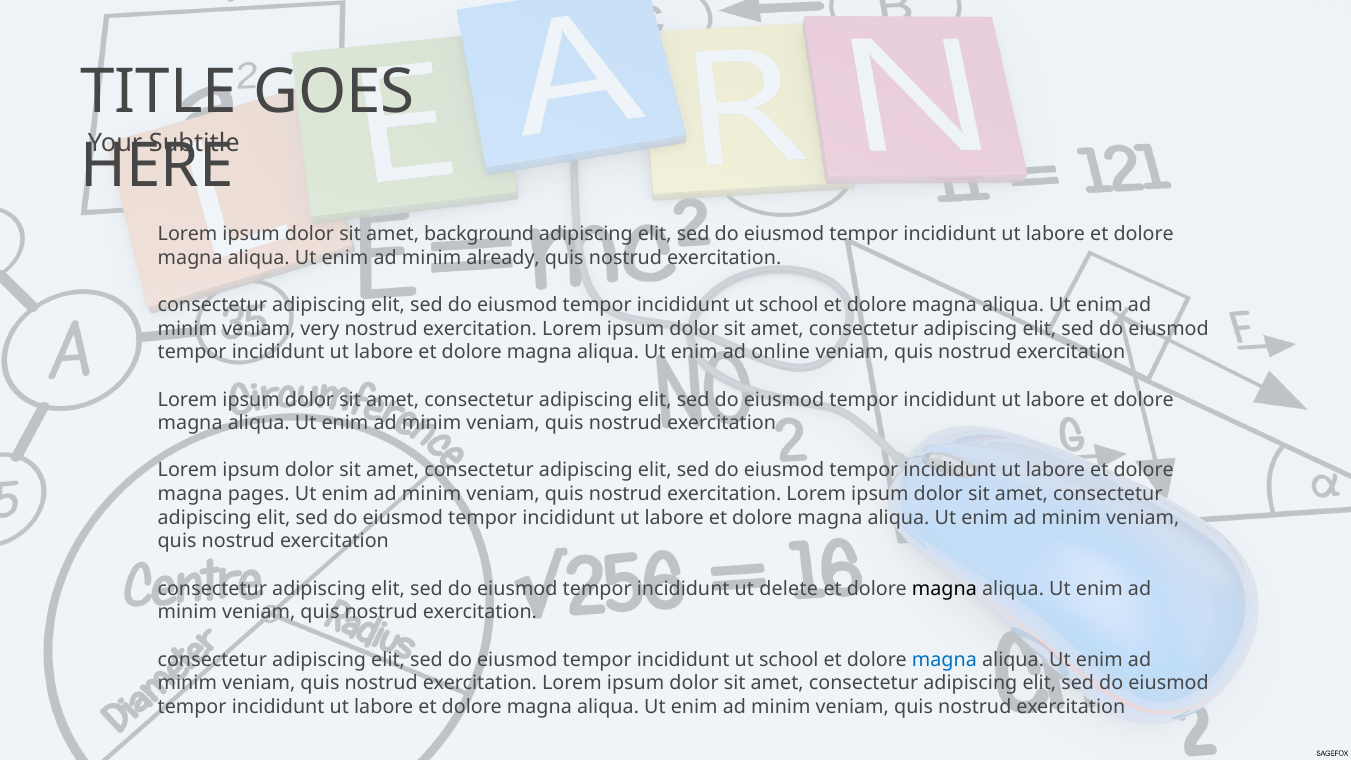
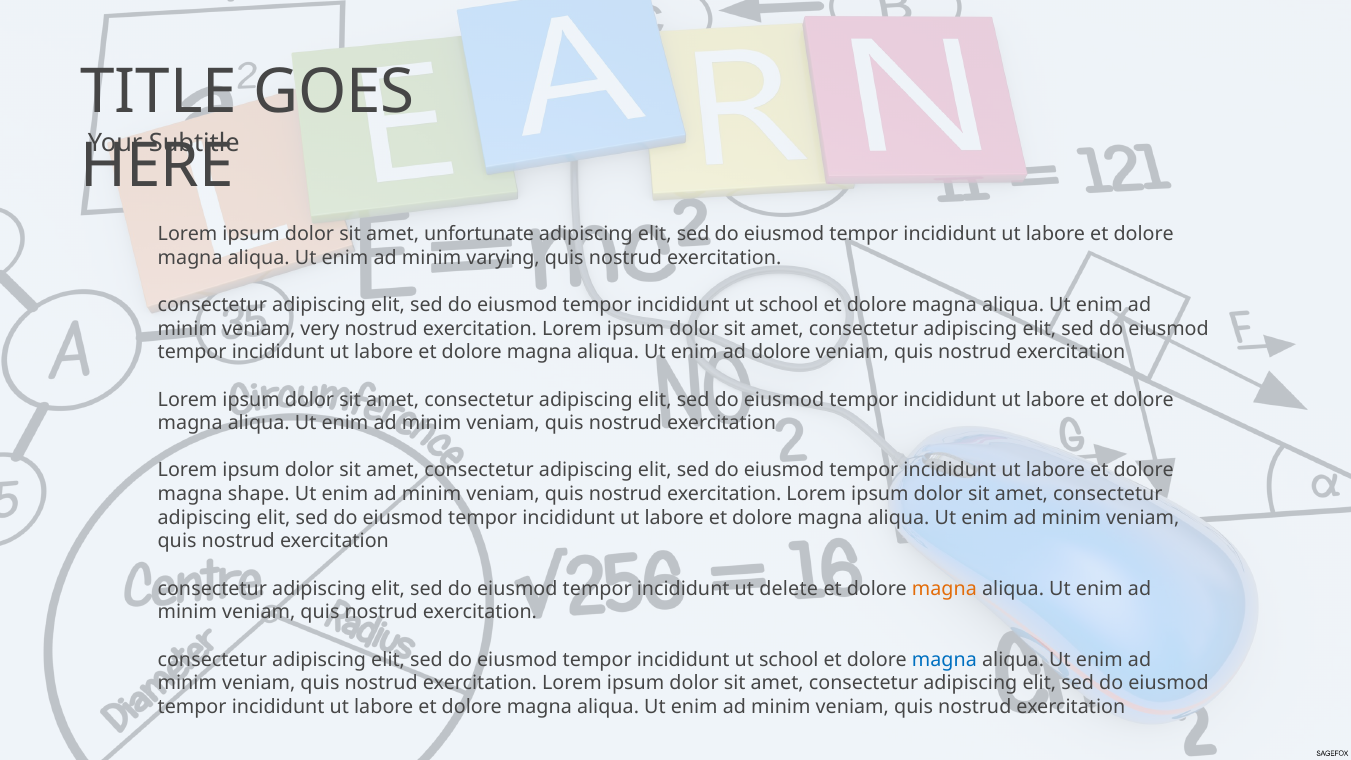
background: background -> unfortunate
already: already -> varying
ad online: online -> dolore
pages: pages -> shape
magna at (944, 589) colour: black -> orange
